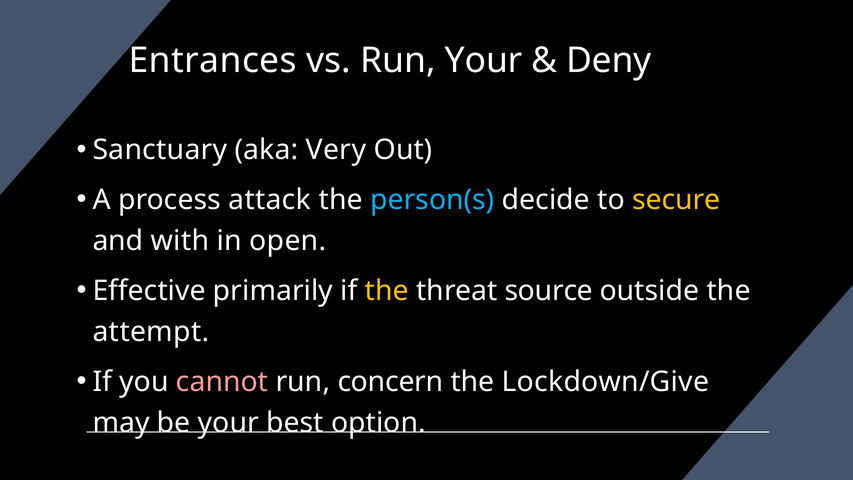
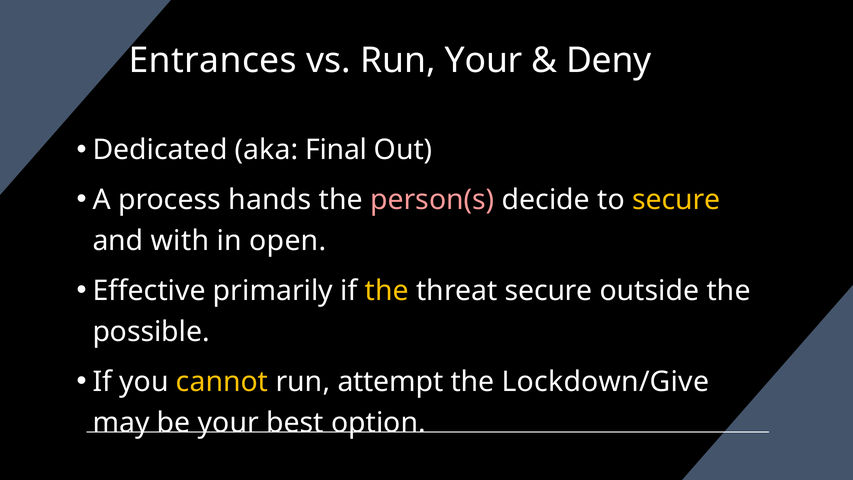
Sanctuary: Sanctuary -> Dedicated
Very: Very -> Final
attack: attack -> hands
person(s colour: light blue -> pink
threat source: source -> secure
attempt: attempt -> possible
cannot colour: pink -> yellow
concern: concern -> attempt
